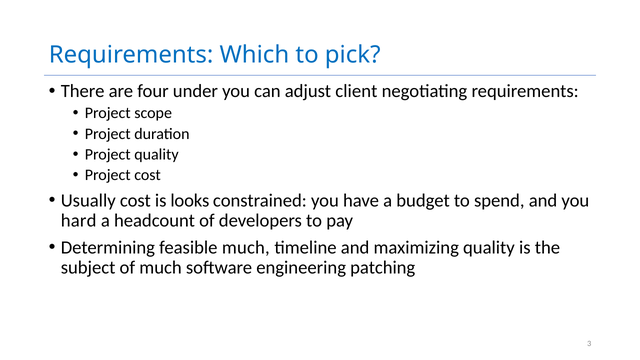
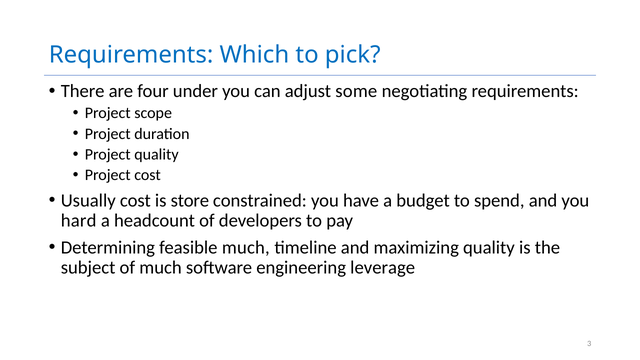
client: client -> some
looks: looks -> store
patching: patching -> leverage
